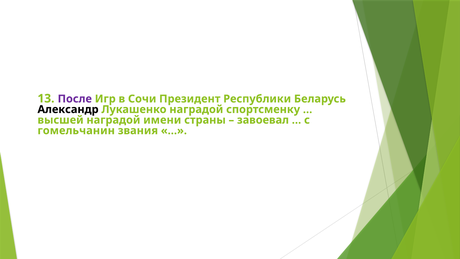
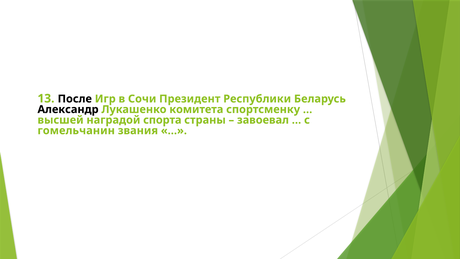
После colour: purple -> black
Лукашенко наградой: наградой -> комитета
имени: имени -> спорта
